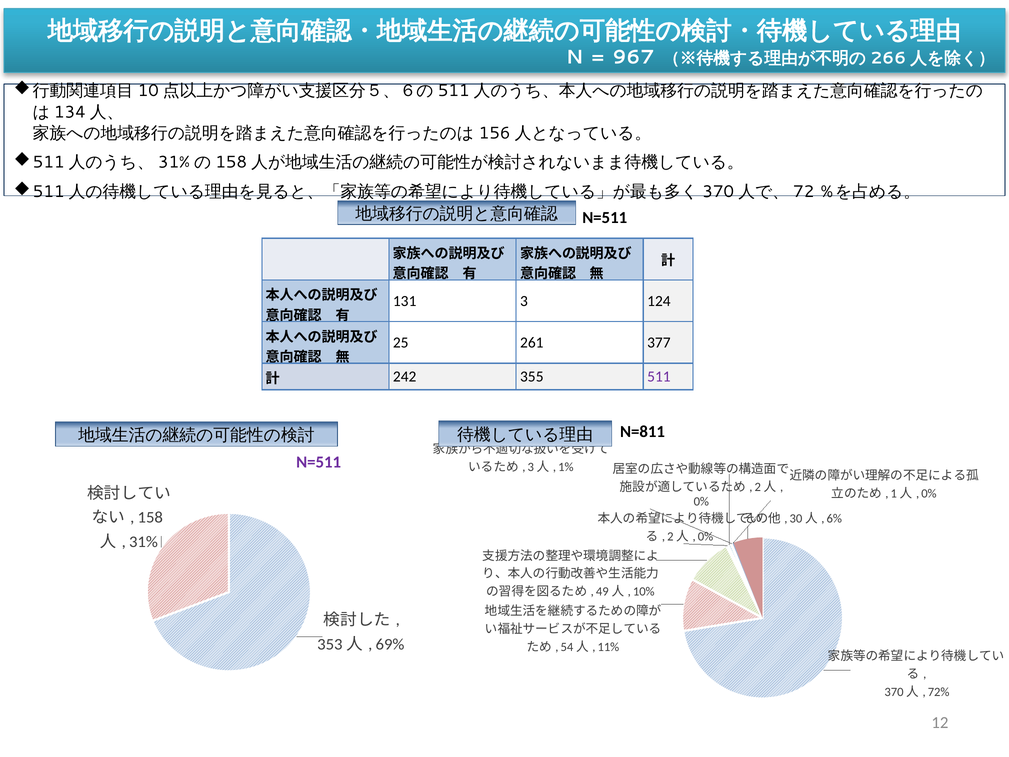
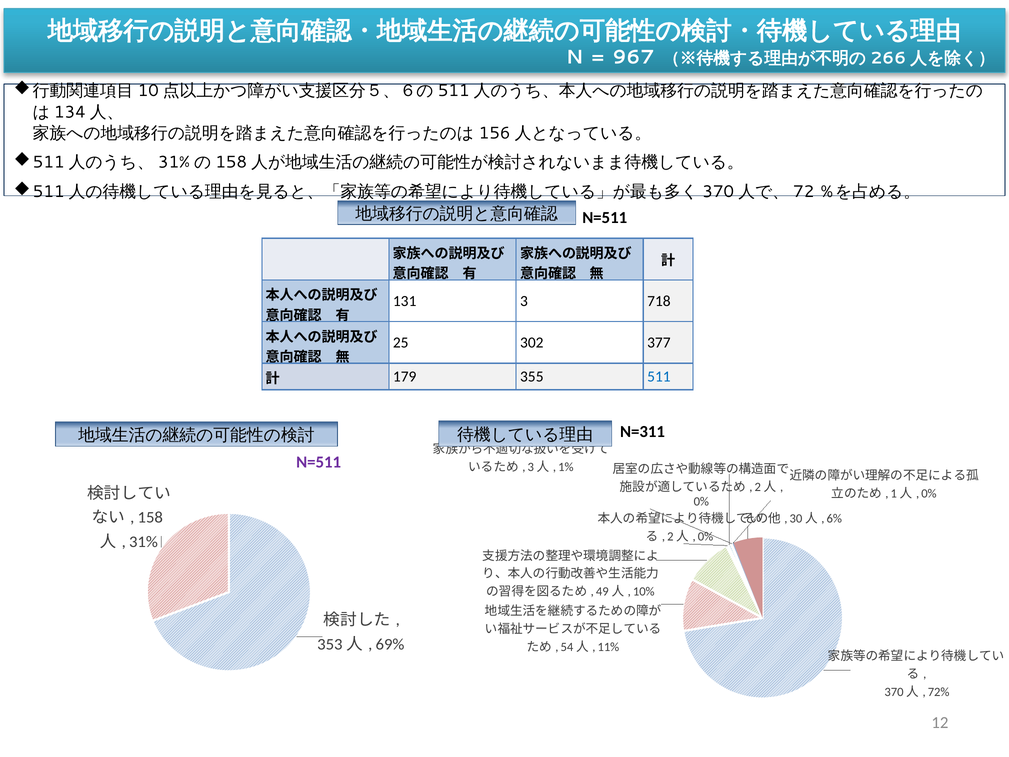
124: 124 -> 718
261: 261 -> 302
242: 242 -> 179
511 colour: purple -> blue
N=811: N=811 -> N=311
